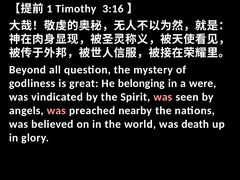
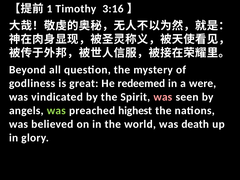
belonging: belonging -> redeemed
was at (56, 111) colour: pink -> light green
nearby: nearby -> highest
